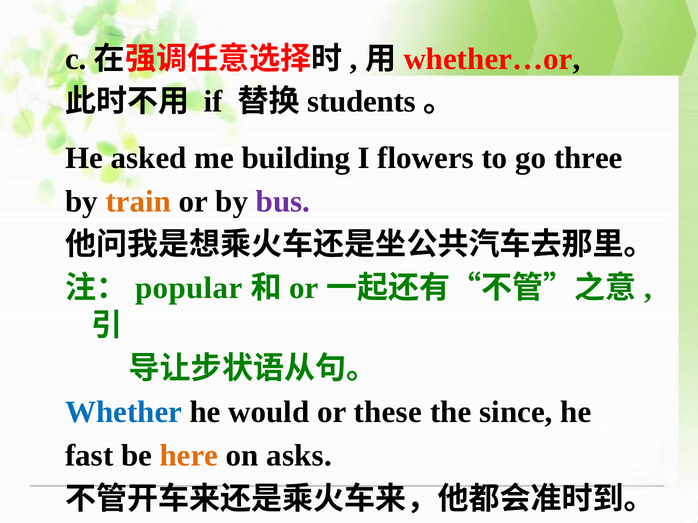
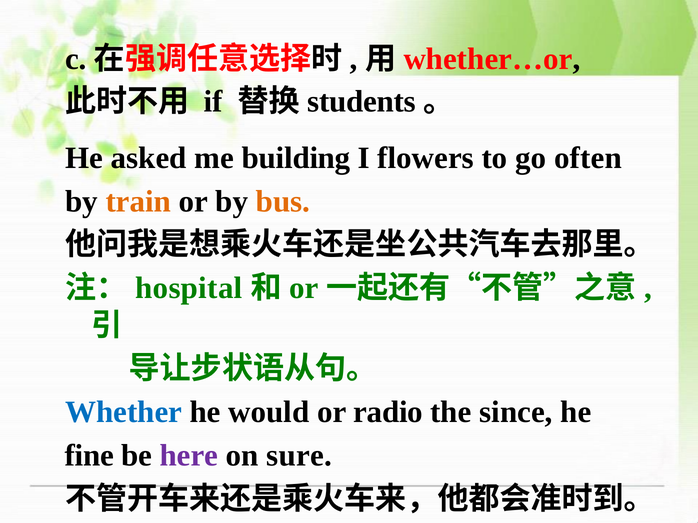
three: three -> often
bus colour: purple -> orange
popular: popular -> hospital
these: these -> radio
fast: fast -> fine
here colour: orange -> purple
asks: asks -> sure
